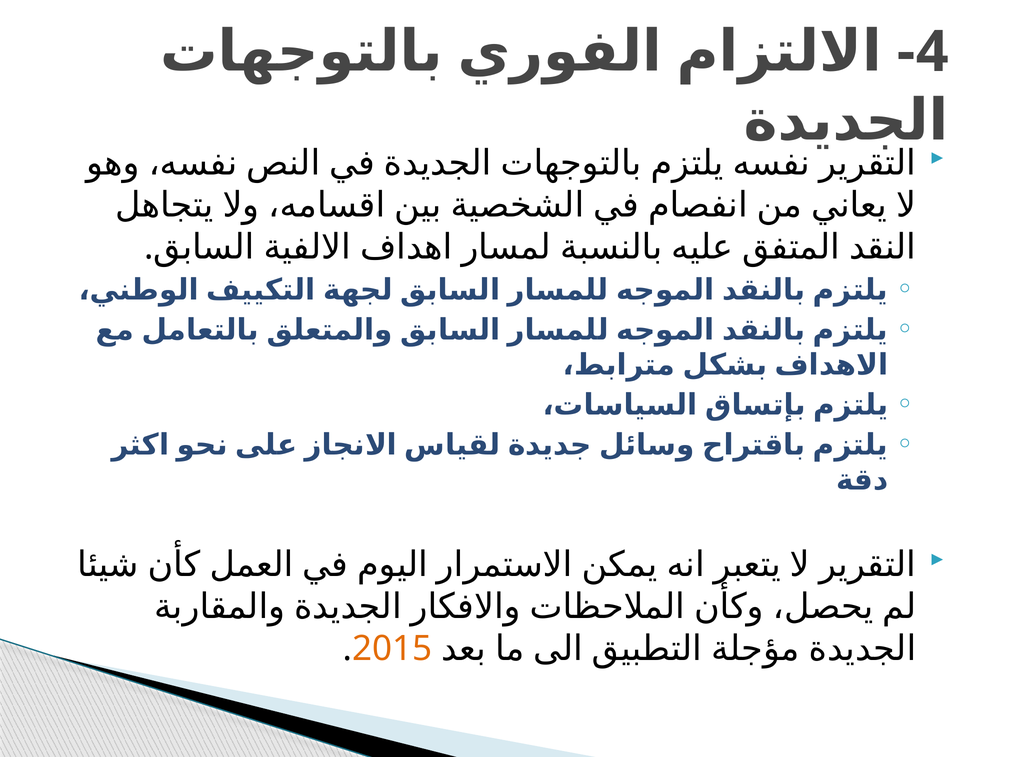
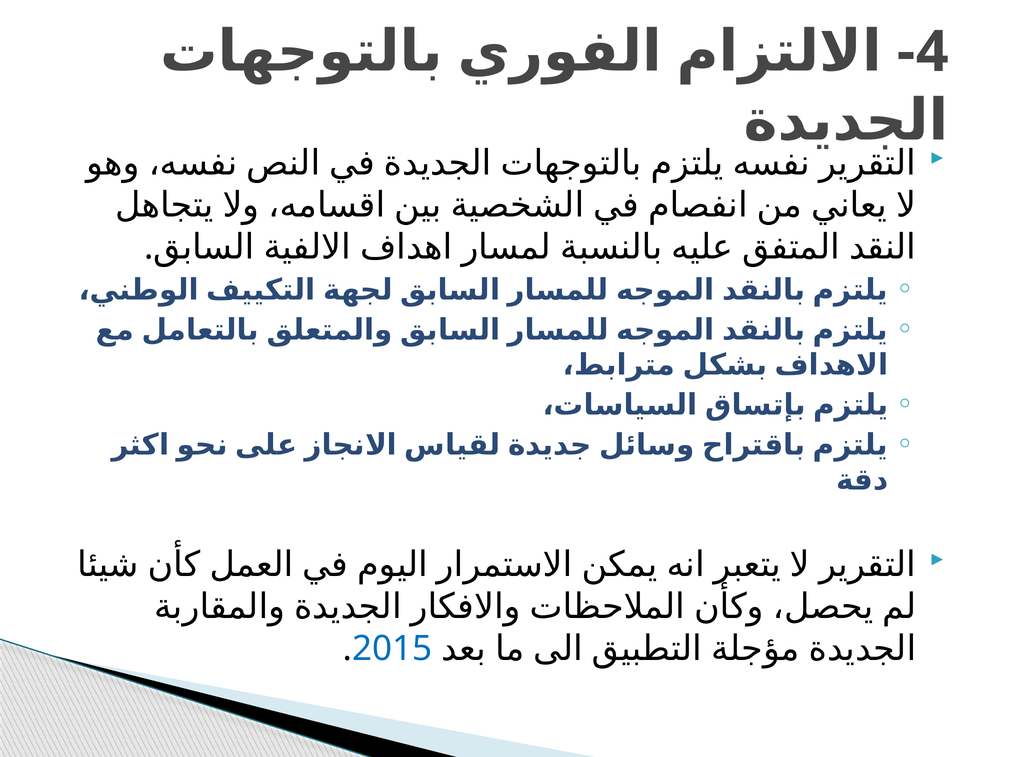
2015 colour: orange -> blue
